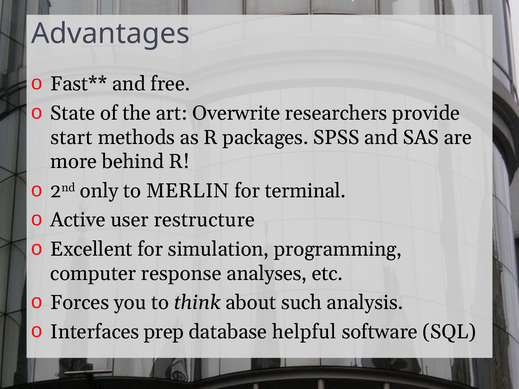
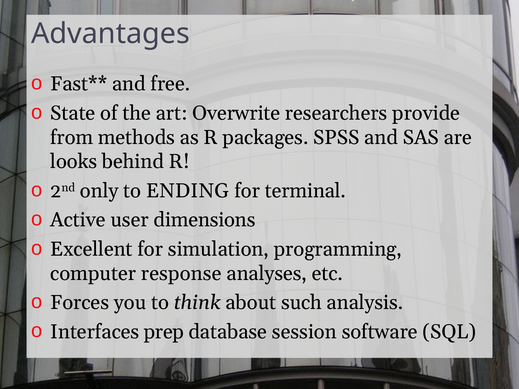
start: start -> from
more: more -> looks
MERLIN: MERLIN -> ENDING
restructure: restructure -> dimensions
helpful: helpful -> session
